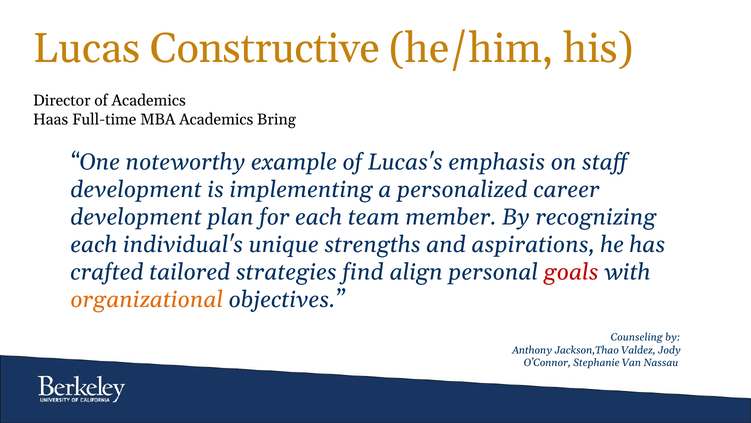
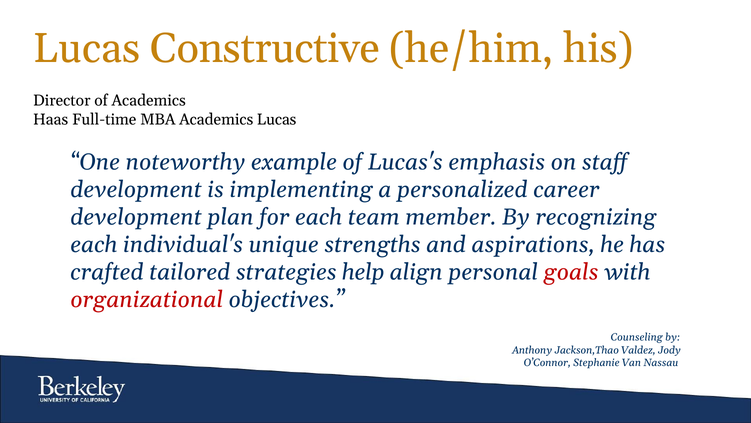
Academics Bring: Bring -> Lucas
find: find -> help
organizational colour: orange -> red
